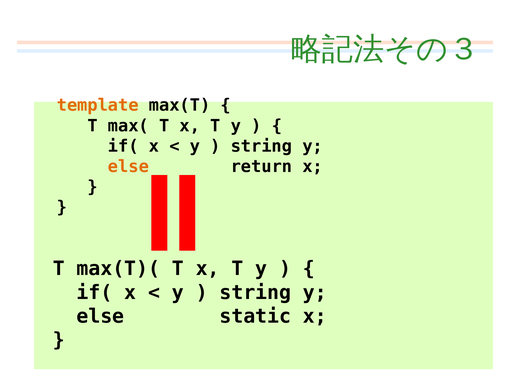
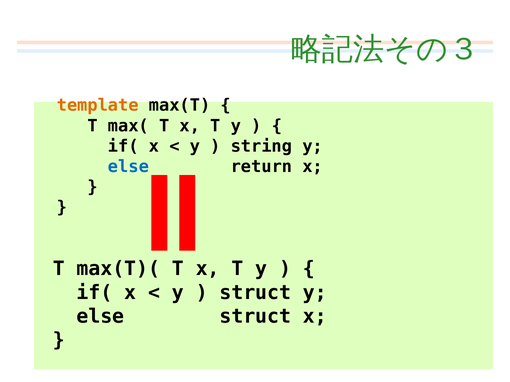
else at (128, 167) colour: orange -> blue
string at (255, 293): string -> struct
else static: static -> struct
